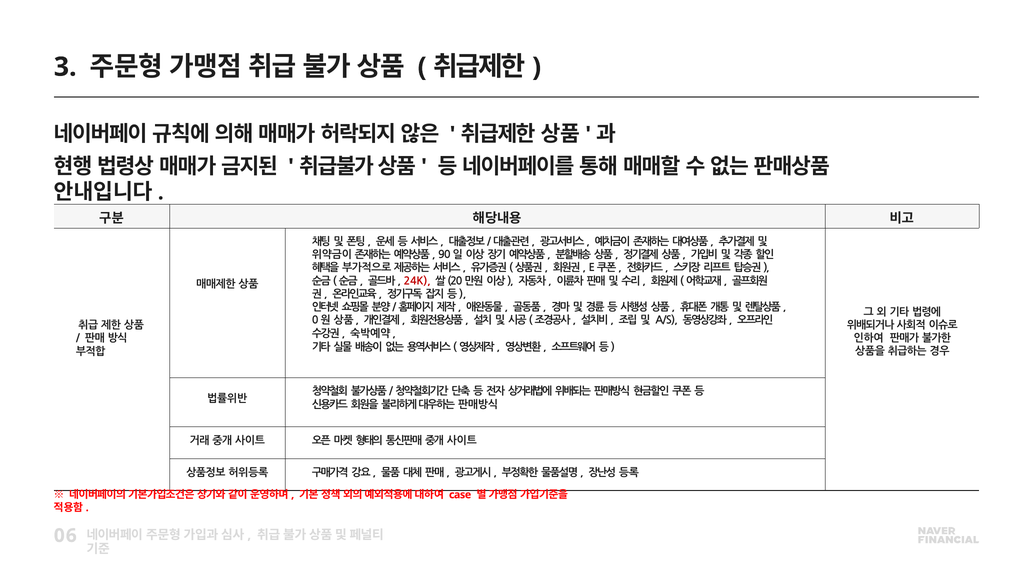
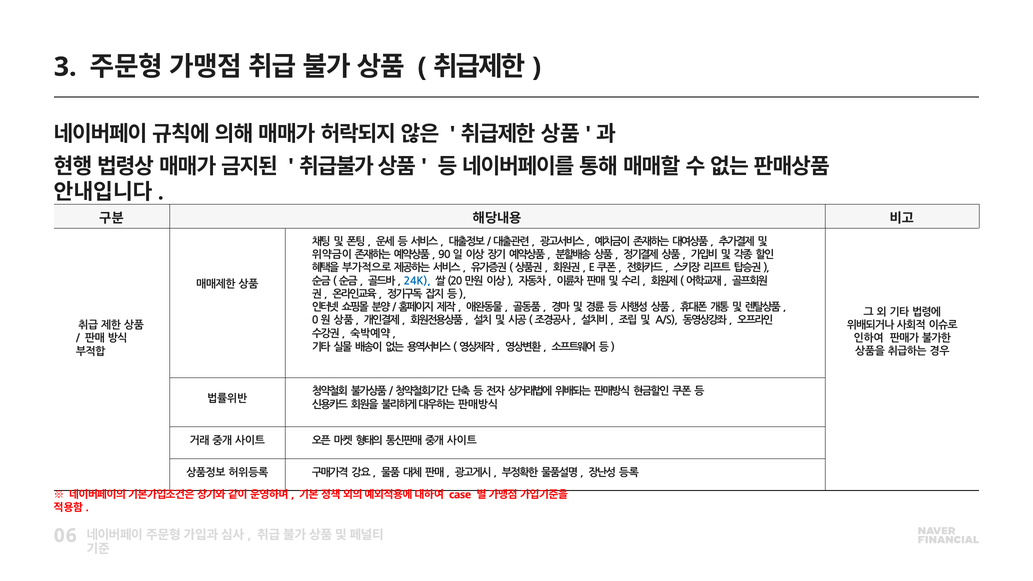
24K colour: red -> blue
